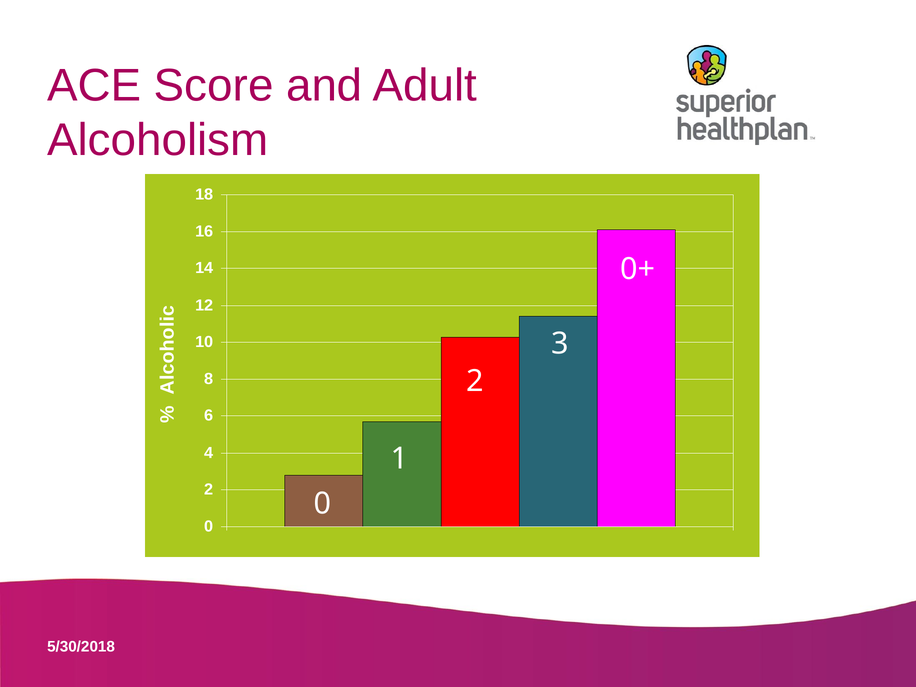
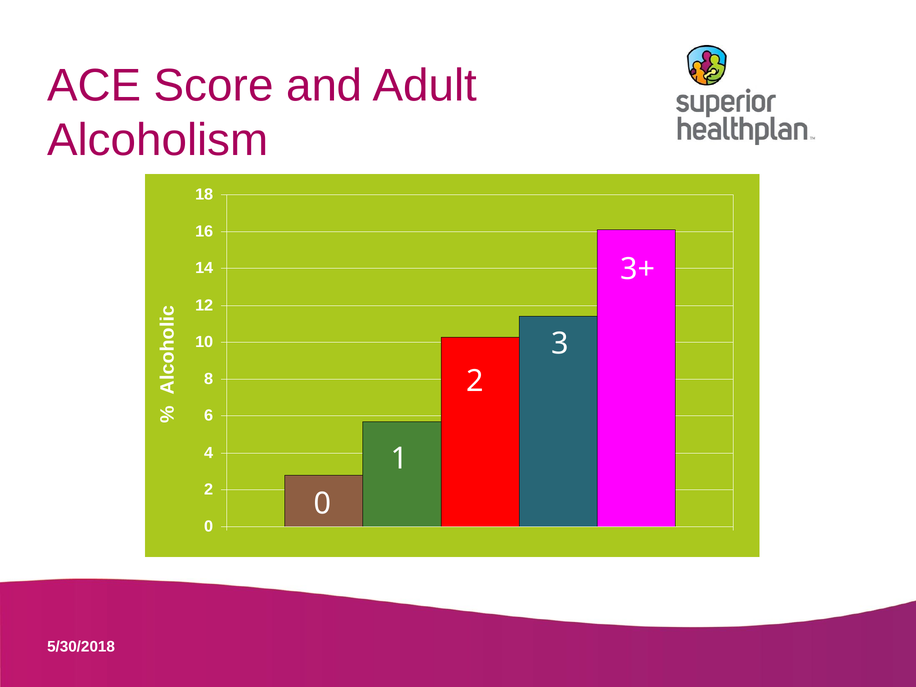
0+: 0+ -> 3+
